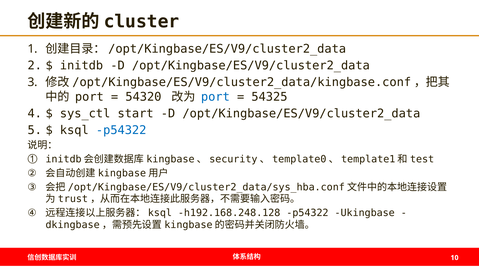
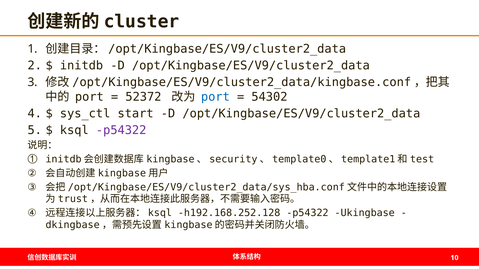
54320: 54320 -> 52372
54325: 54325 -> 54302
p54322 at (121, 130) colour: blue -> purple
h192.168.248.128: h192.168.248.128 -> h192.168.252.128
